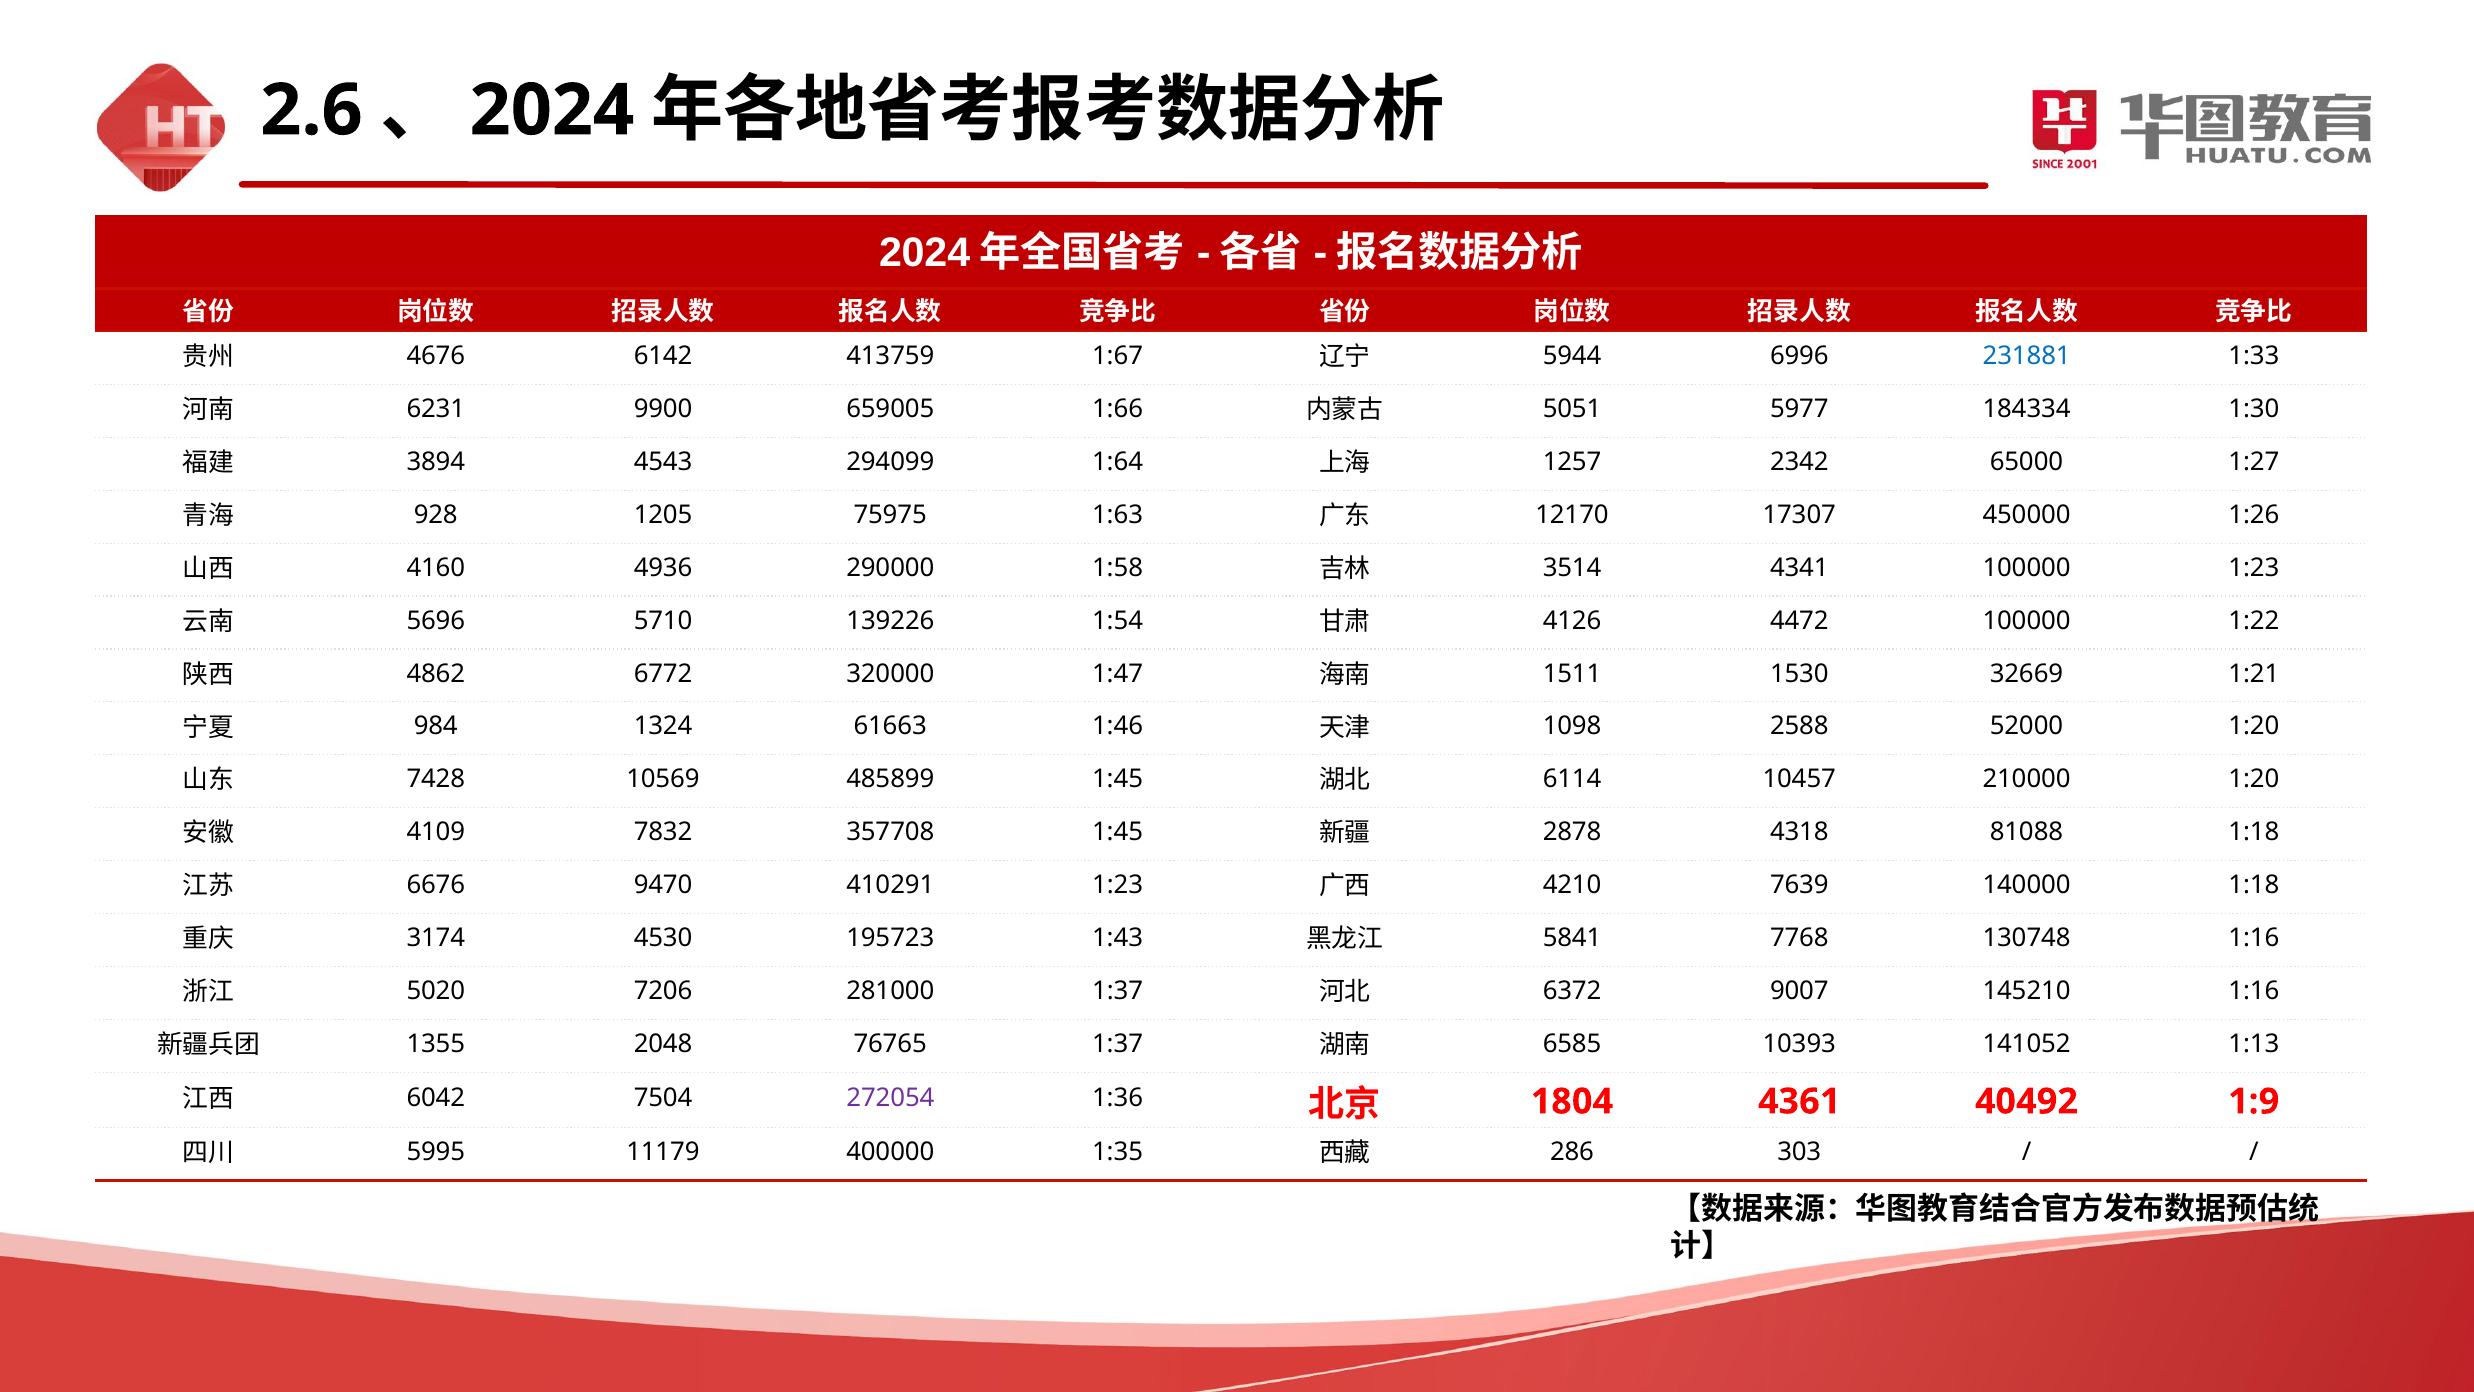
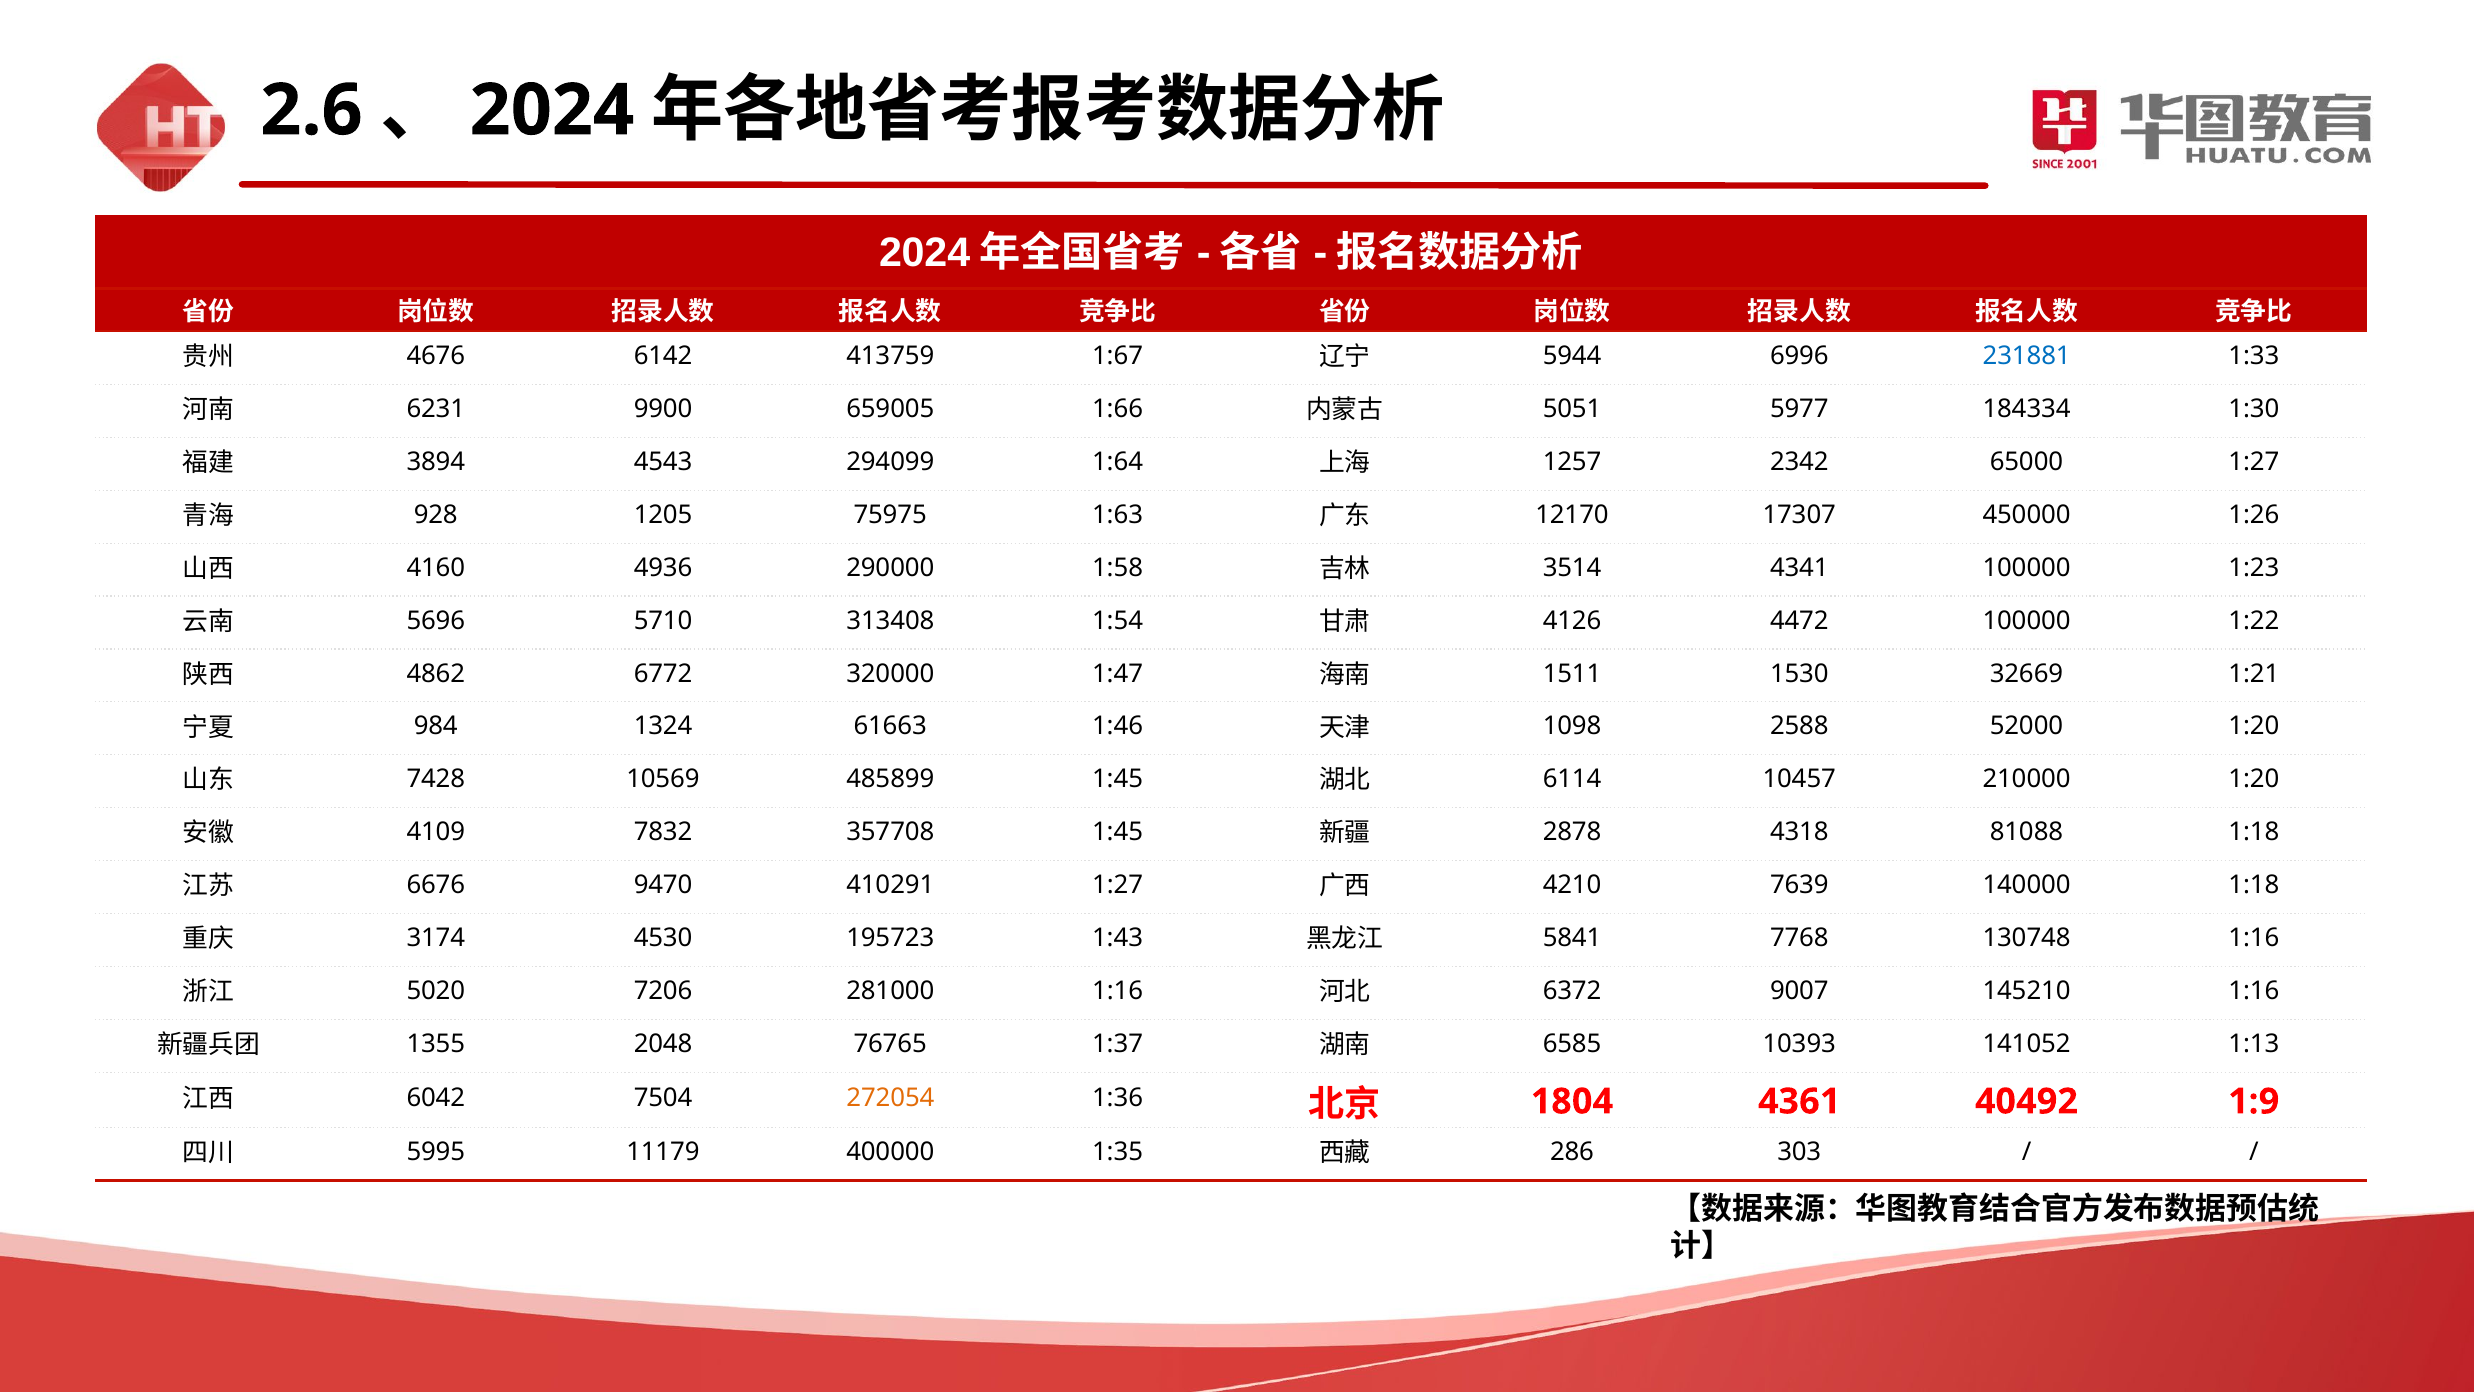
139226: 139226 -> 313408
410291 1:23: 1:23 -> 1:27
281000 1:37: 1:37 -> 1:16
272054 colour: purple -> orange
